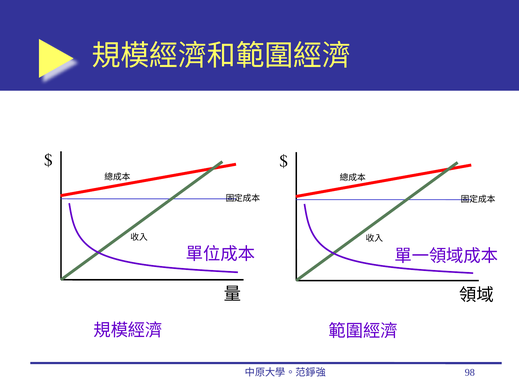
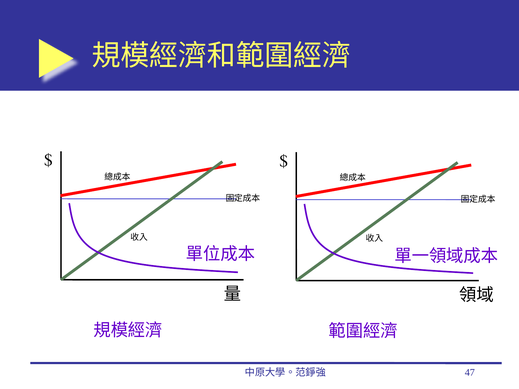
98: 98 -> 47
